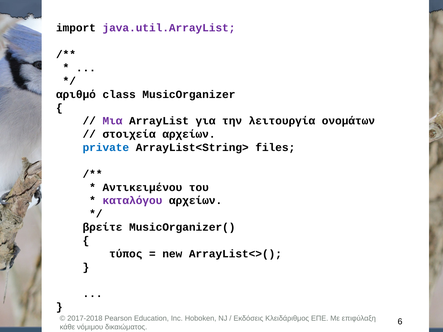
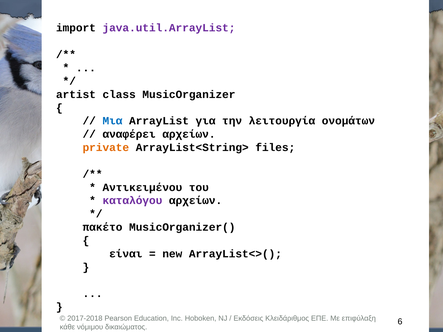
αριθμό: αριθμό -> artist
Μια colour: purple -> blue
στοιχεία: στοιχεία -> αναφέρει
private colour: blue -> orange
βρείτε: βρείτε -> πακέτο
τύπος: τύπος -> είναι
